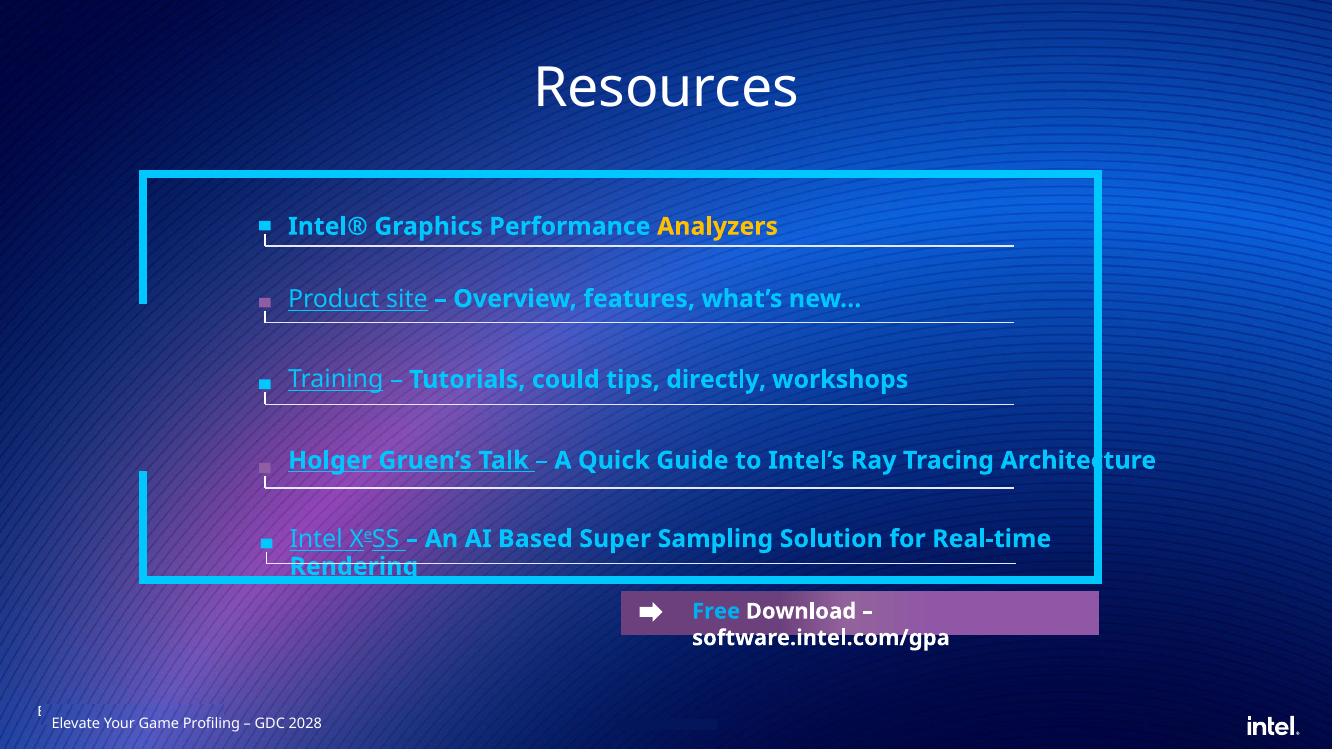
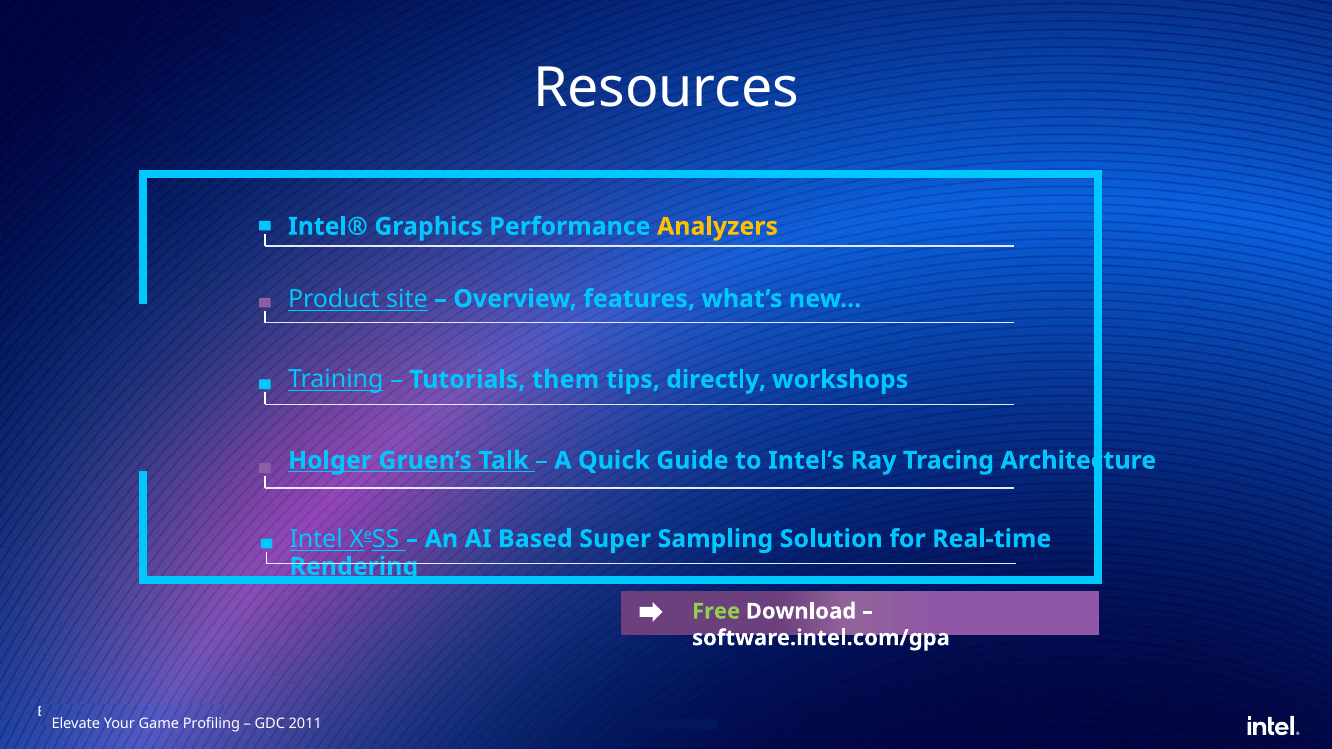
could: could -> them
Free colour: light blue -> light green
2028: 2028 -> 2011
